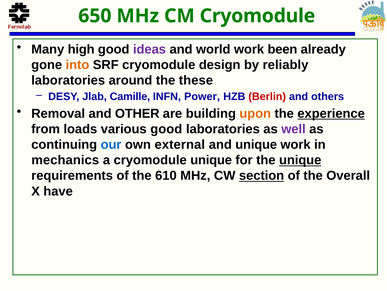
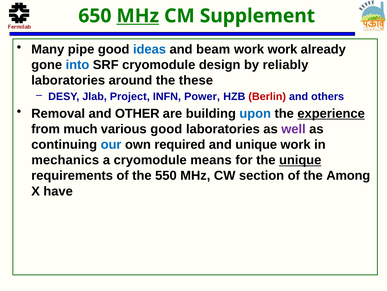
MHz at (138, 16) underline: none -> present
CM Cryomodule: Cryomodule -> Supplement
high: high -> pipe
ideas colour: purple -> blue
world: world -> beam
work been: been -> work
into colour: orange -> blue
Camille: Camille -> Project
upon colour: orange -> blue
loads: loads -> much
external: external -> required
cryomodule unique: unique -> means
610: 610 -> 550
section underline: present -> none
Overall: Overall -> Among
